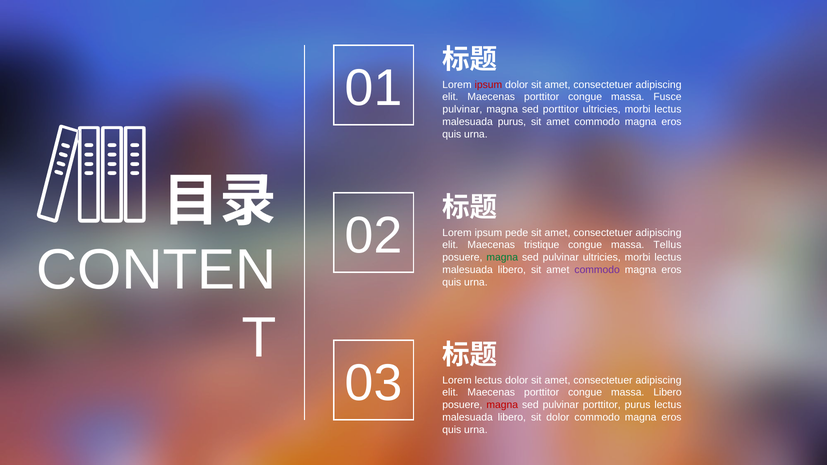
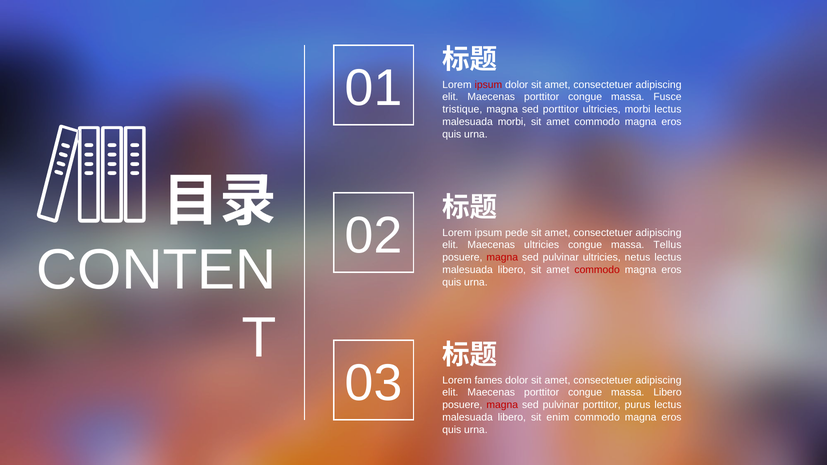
pulvinar at (462, 110): pulvinar -> tristique
malesuada purus: purus -> morbi
Maecenas tristique: tristique -> ultricies
magna at (502, 258) colour: green -> red
pulvinar ultricies morbi: morbi -> netus
commodo at (597, 270) colour: purple -> red
Lorem lectus: lectus -> fames
sit dolor: dolor -> enim
